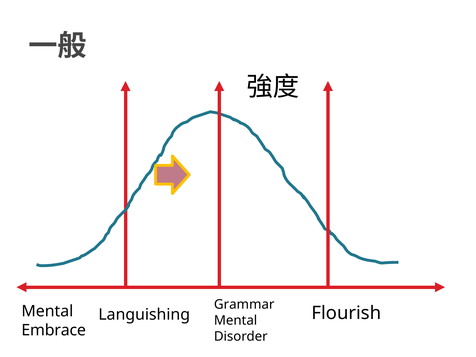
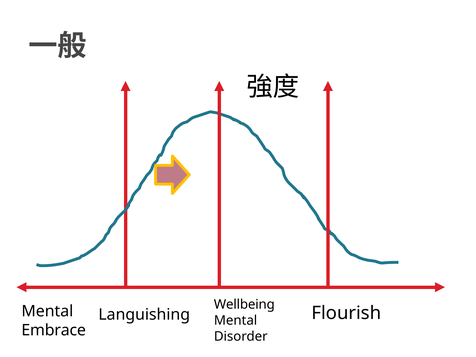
Grammar: Grammar -> Wellbeing
